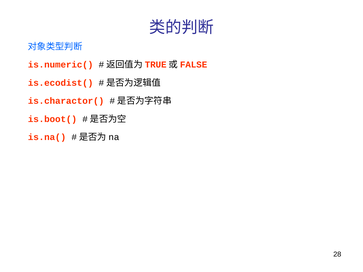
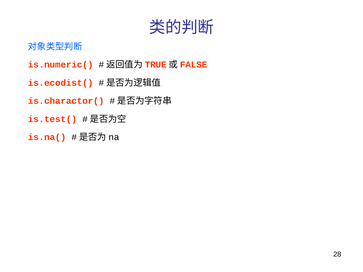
is.boot(: is.boot( -> is.test(
